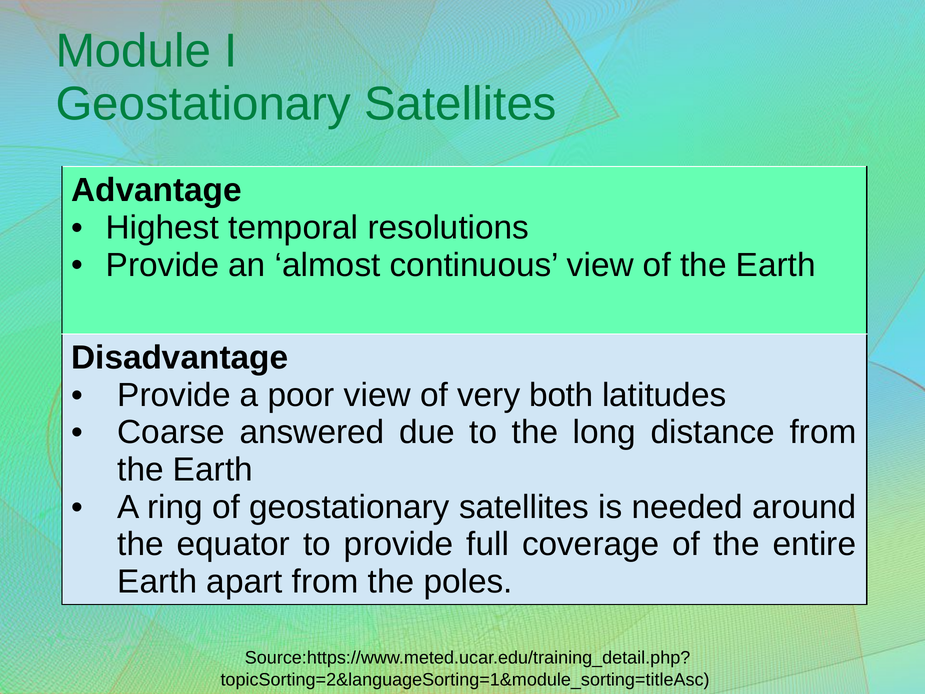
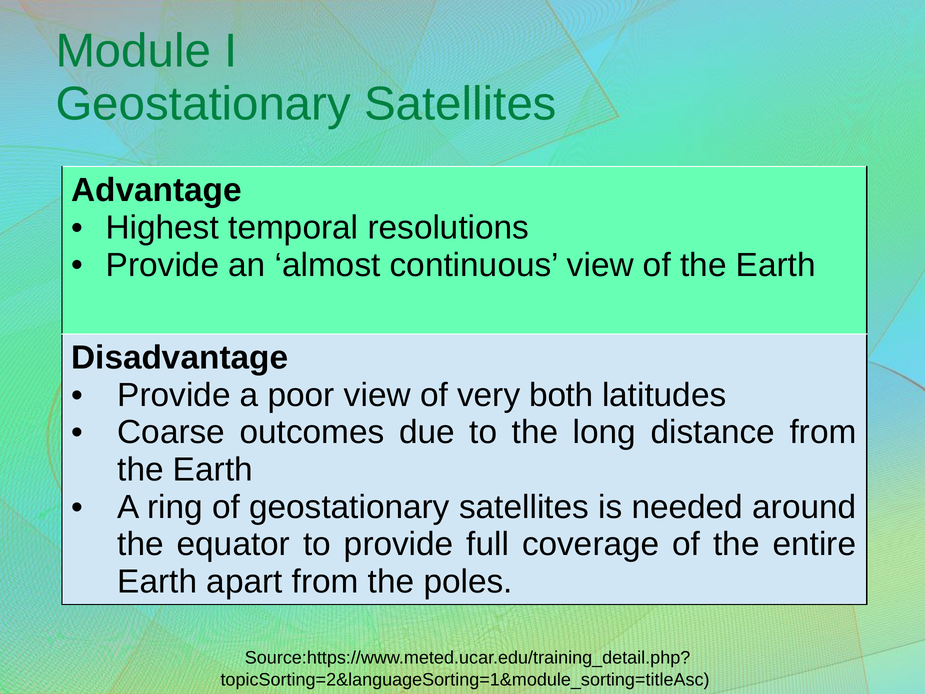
answered: answered -> outcomes
